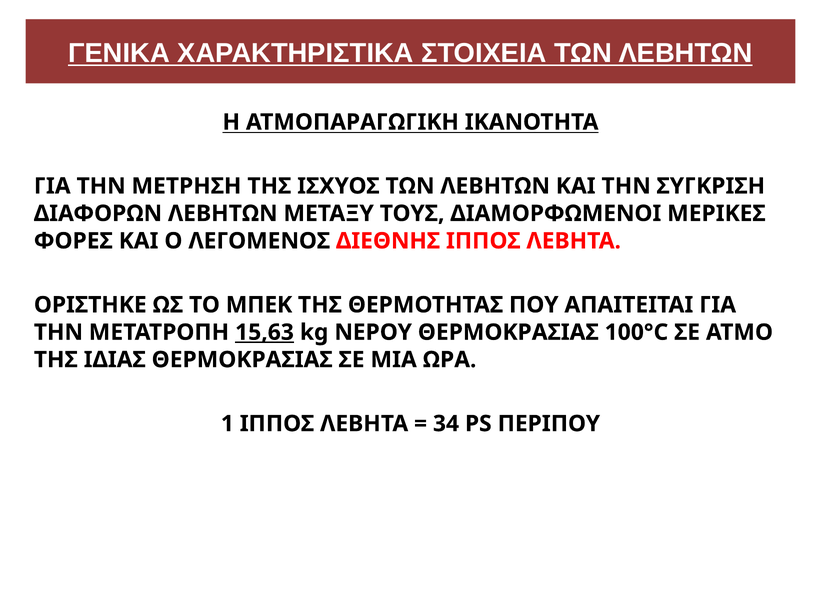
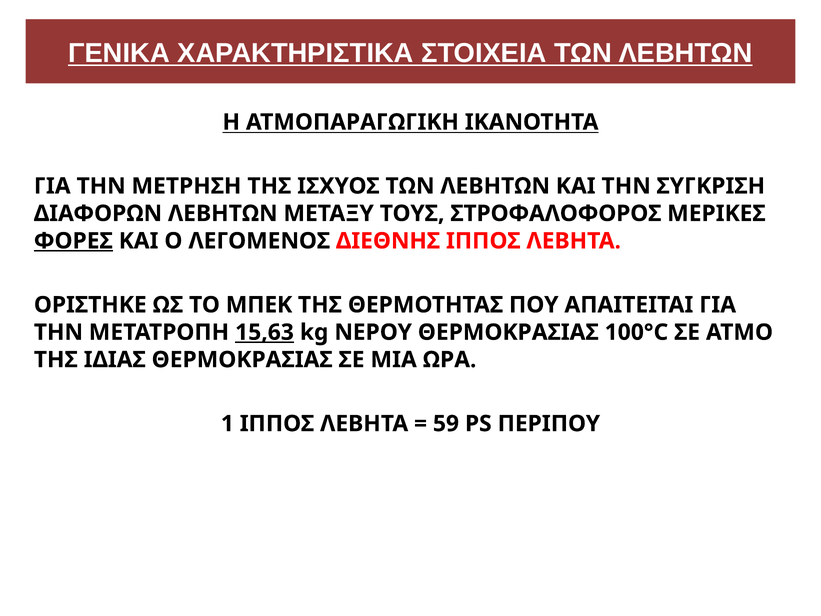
ΔΙΑΜΟΡΦΩΜΕΝΟΙ: ΔΙΑΜΟΡΦΩΜΕΝΟΙ -> ΣΤΡΟΦΑΛΟΦΟΡΟΣ
ΦΟΡΕΣ underline: none -> present
34: 34 -> 59
